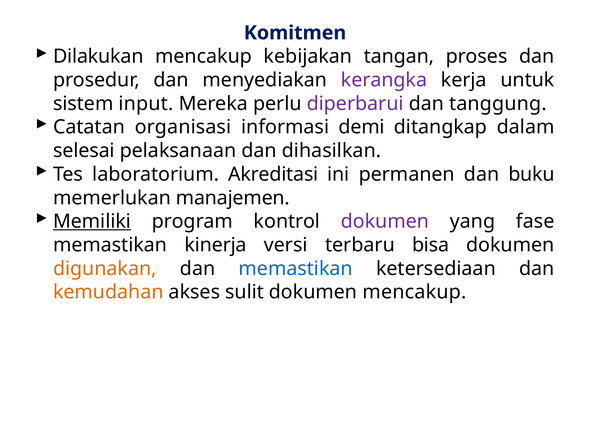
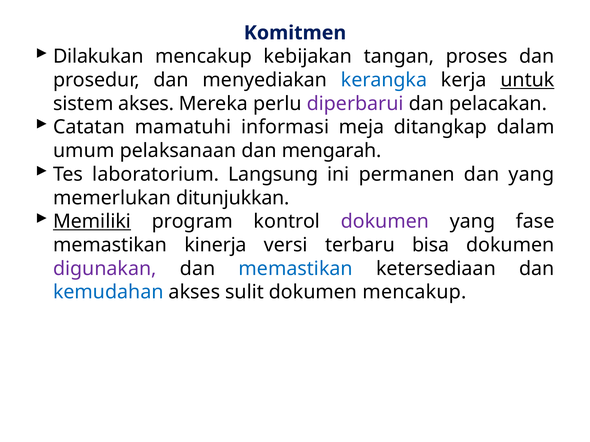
kerangka colour: purple -> blue
untuk underline: none -> present
sistem input: input -> akses
tanggung: tanggung -> pelacakan
organisasi: organisasi -> mamatuhi
demi: demi -> meja
selesai: selesai -> umum
dihasilkan: dihasilkan -> mengarah
Akreditasi: Akreditasi -> Langsung
dan buku: buku -> yang
manajemen: manajemen -> ditunjukkan
digunakan colour: orange -> purple
kemudahan colour: orange -> blue
